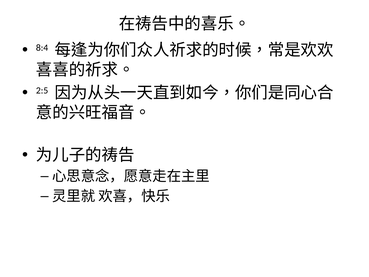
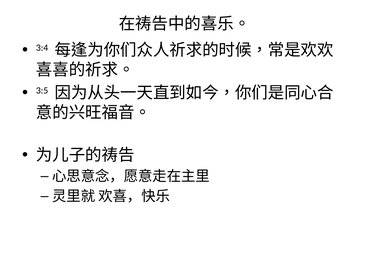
8:4: 8:4 -> 3:4
2:5: 2:5 -> 3:5
